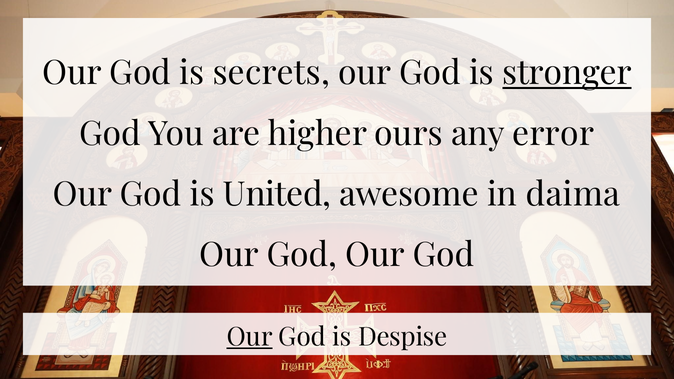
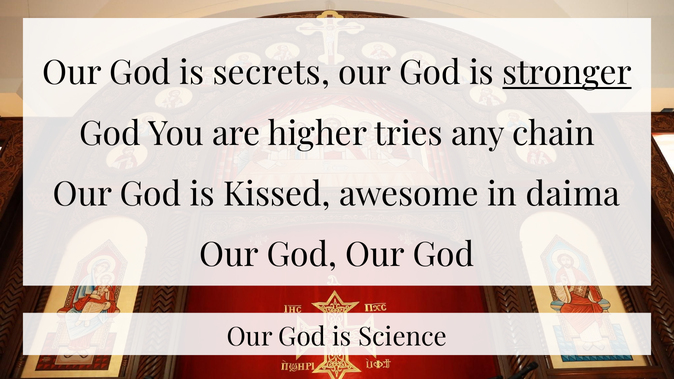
ours: ours -> tries
error: error -> chain
United: United -> Kissed
Our at (250, 337) underline: present -> none
Despise: Despise -> Science
